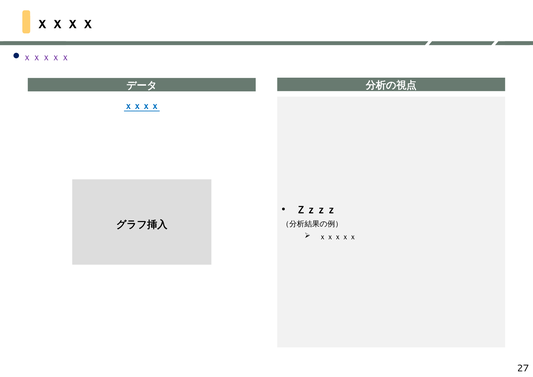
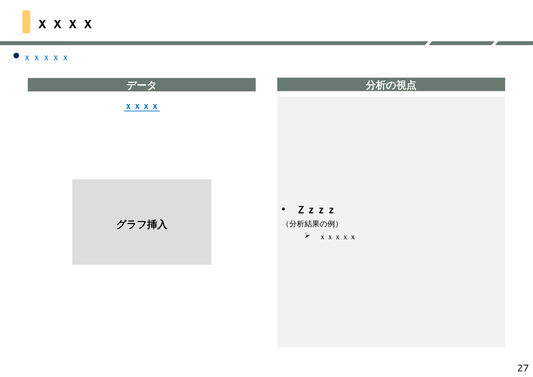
ｘｘｘｘｘ at (46, 57) colour: purple -> blue
